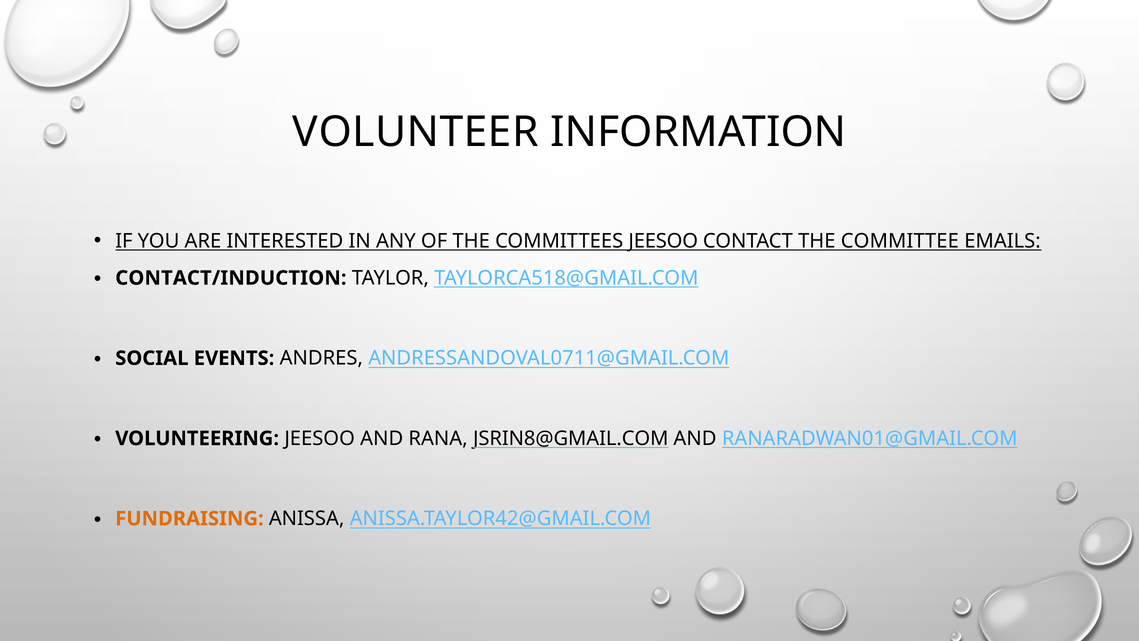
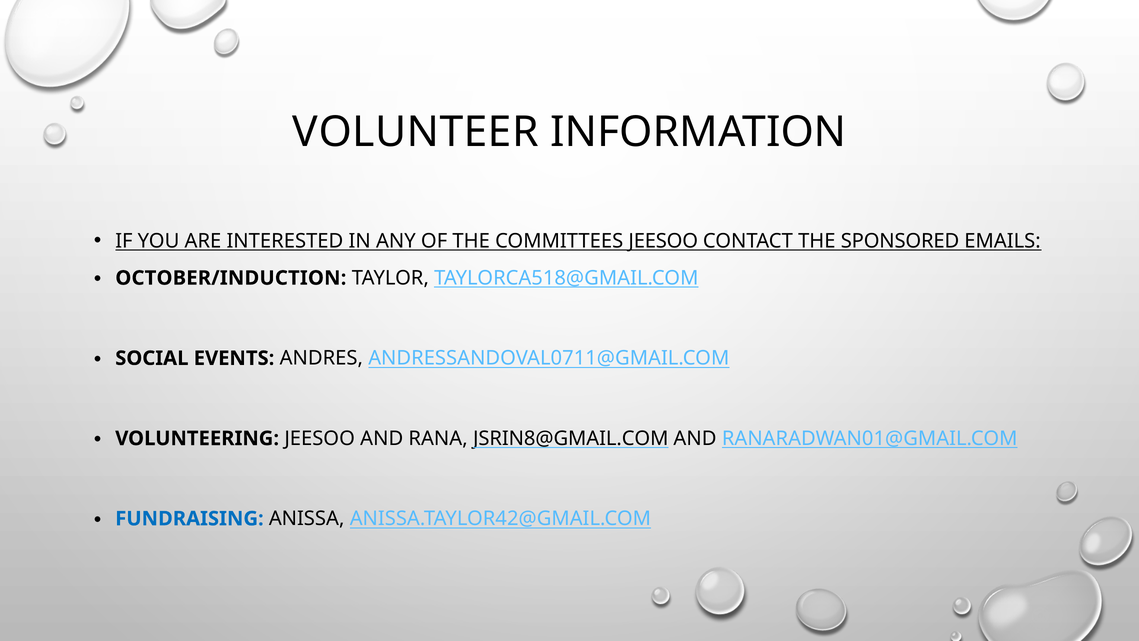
COMMITTEE: COMMITTEE -> SPONSORED
CONTACT/INDUCTION: CONTACT/INDUCTION -> OCTOBER/INDUCTION
FUNDRAISING colour: orange -> blue
